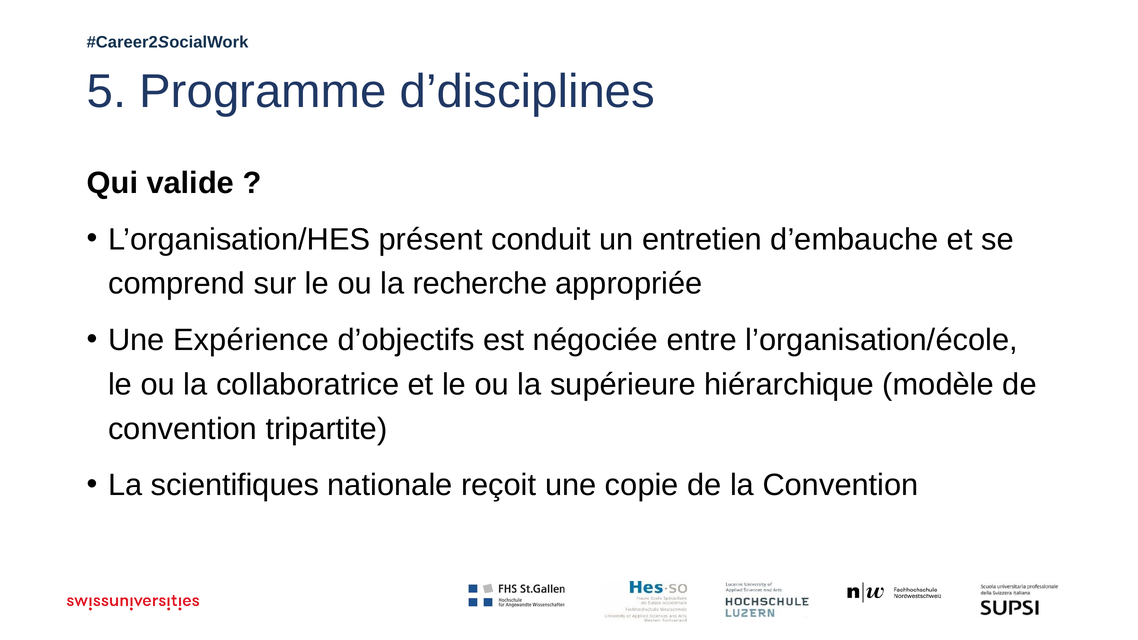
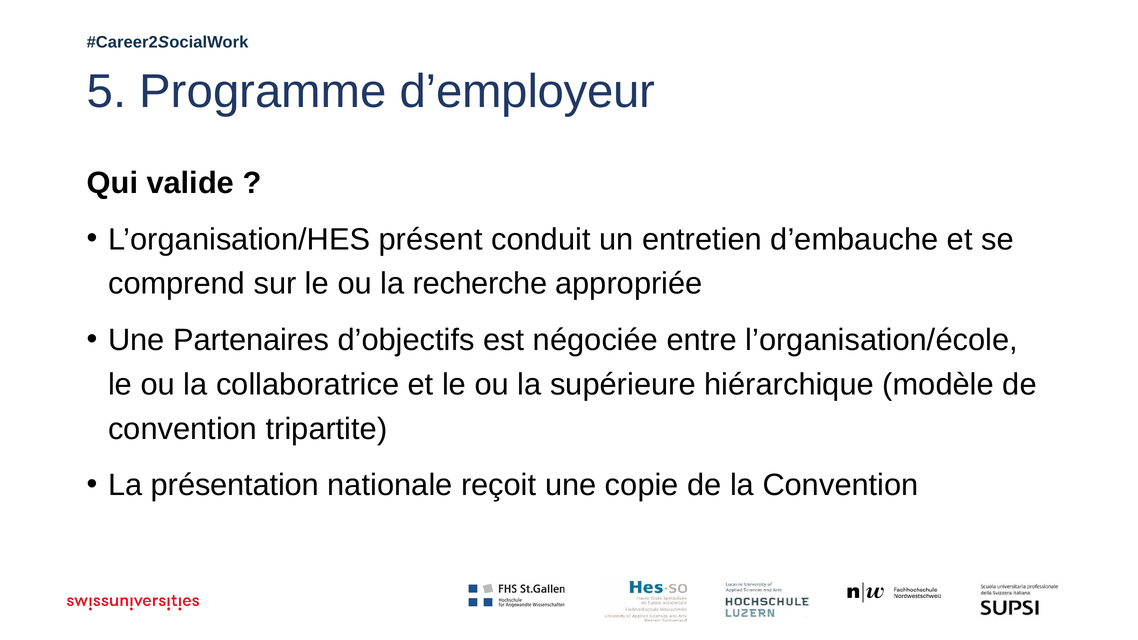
d’disciplines: d’disciplines -> d’employeur
Expérience: Expérience -> Partenaires
scientifiques: scientifiques -> présentation
